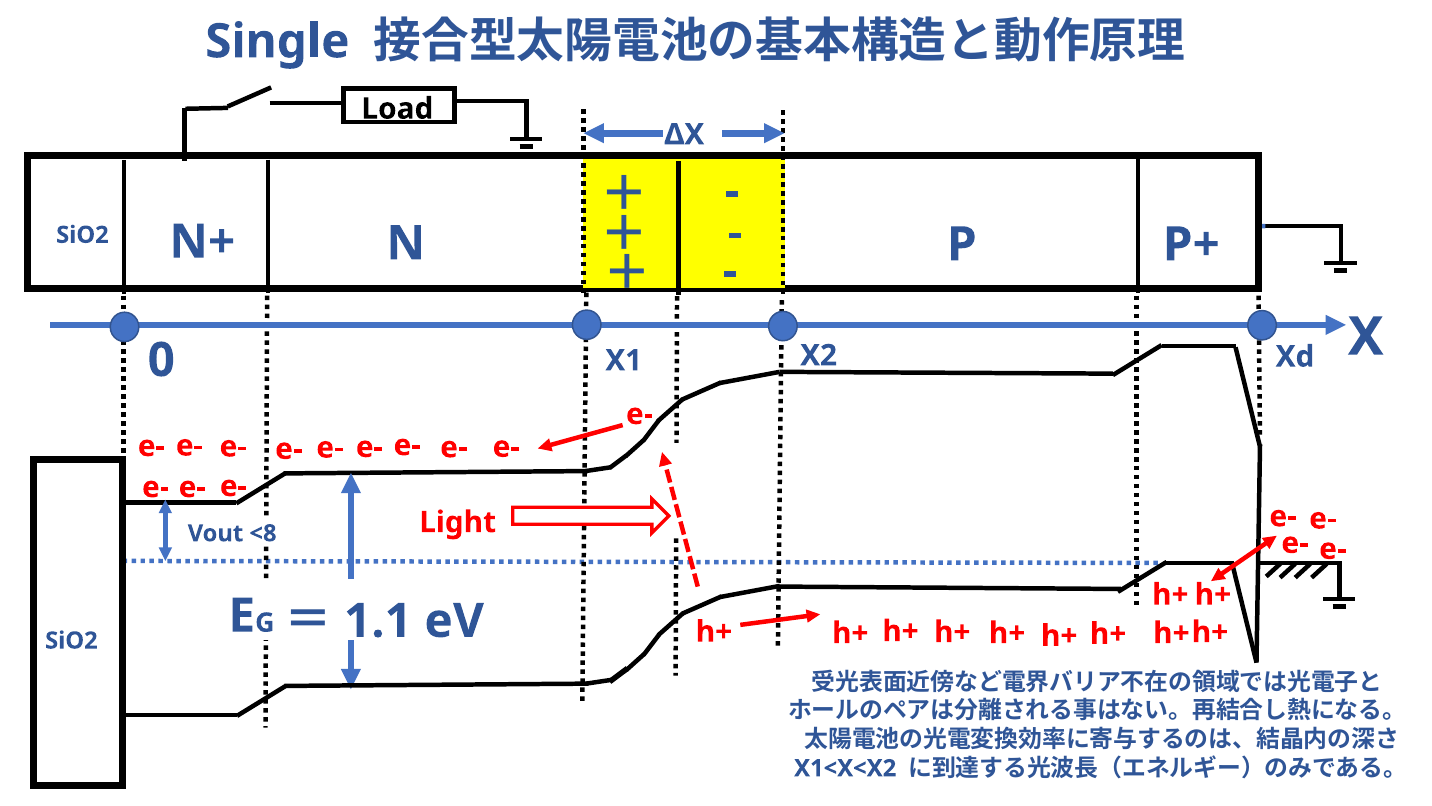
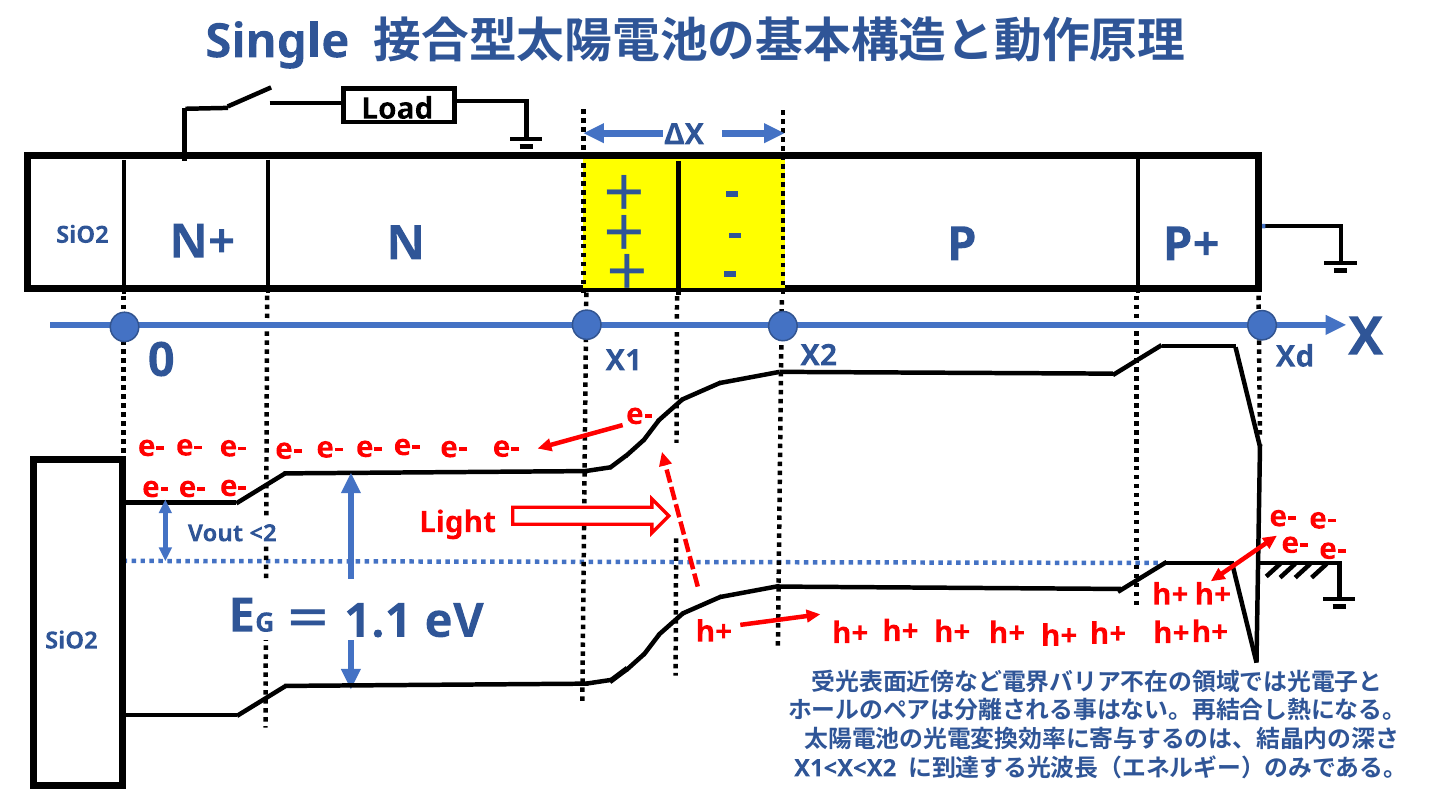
<8: <8 -> <2
